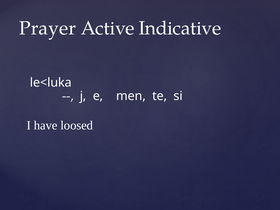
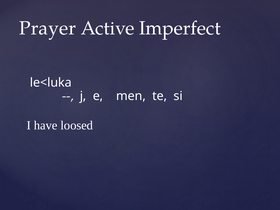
Indicative: Indicative -> Imperfect
